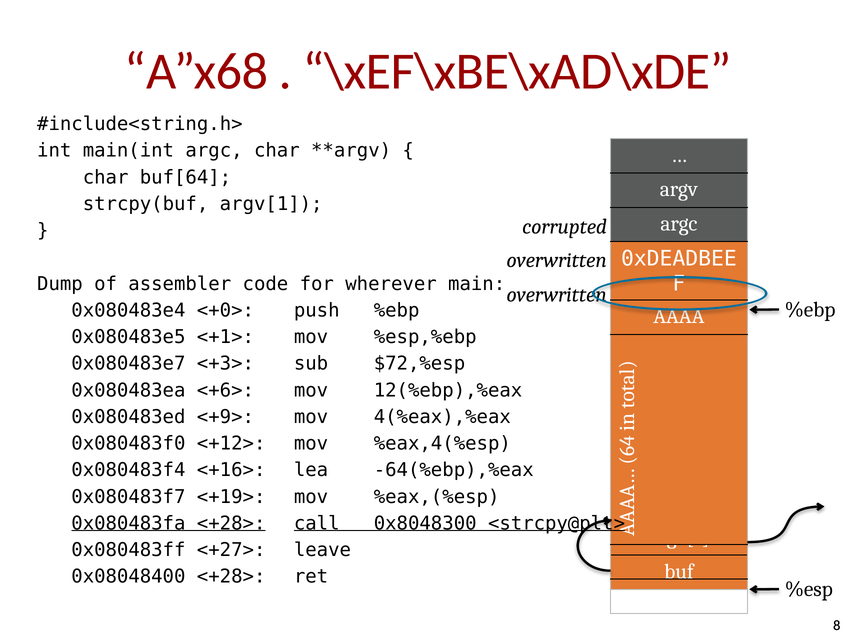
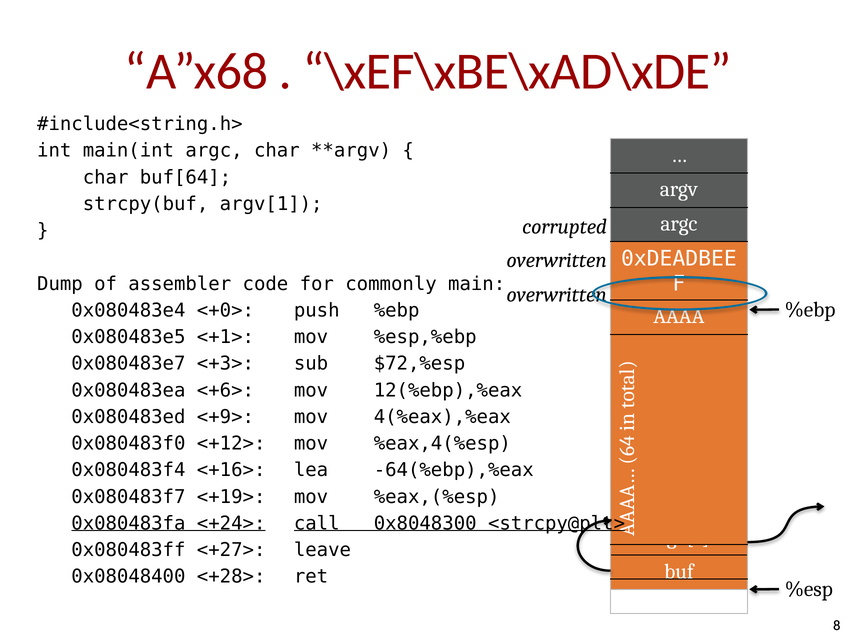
wherever: wherever -> commonly
0x080483fa <+28>: <+28> -> <+24>
